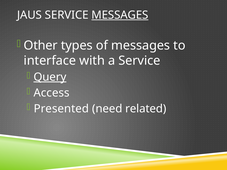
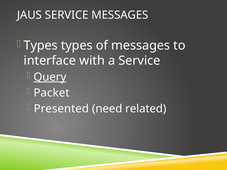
MESSAGES at (120, 15) underline: present -> none
Other at (41, 46): Other -> Types
Access: Access -> Packet
